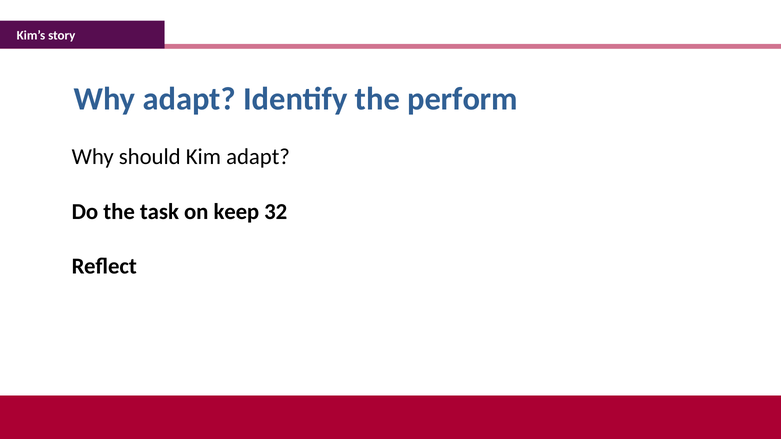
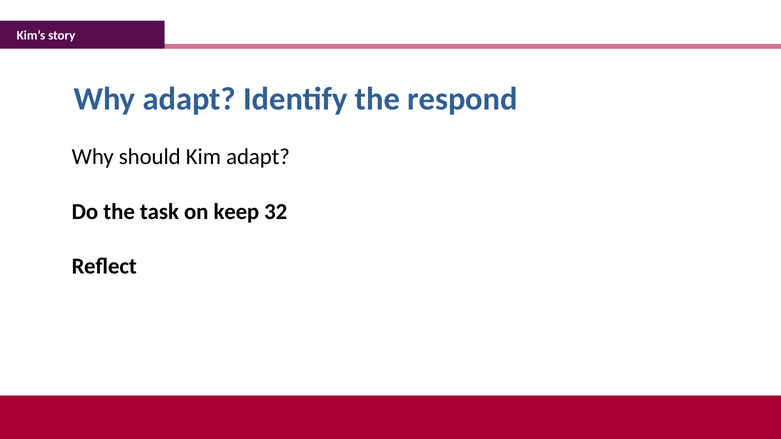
perform: perform -> respond
